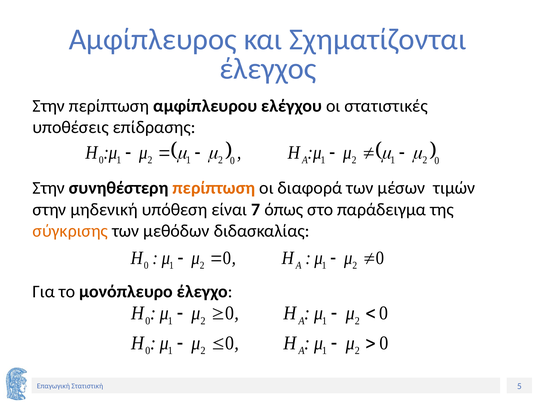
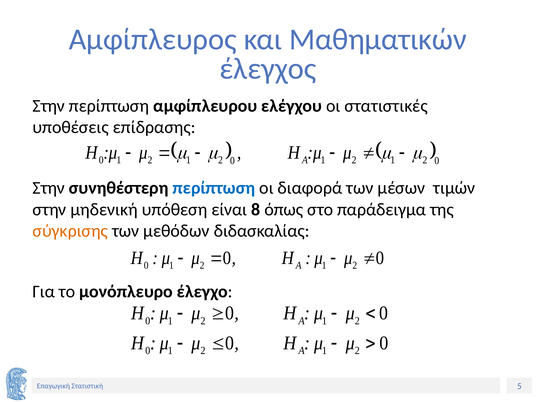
Σχηματίζονται: Σχηματίζονται -> Μαθηματικών
περίπτωση at (214, 188) colour: orange -> blue
7: 7 -> 8
